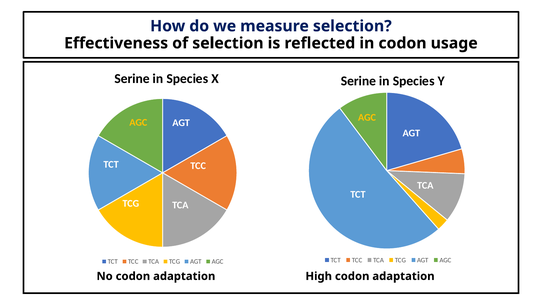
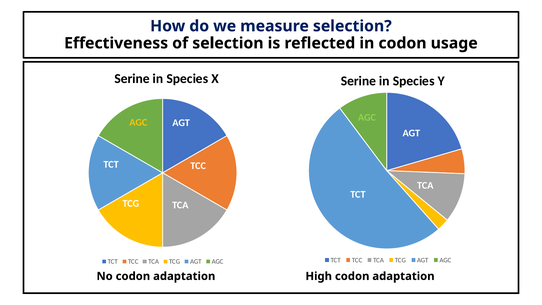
AGC at (367, 117) colour: yellow -> light green
